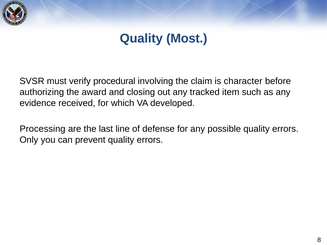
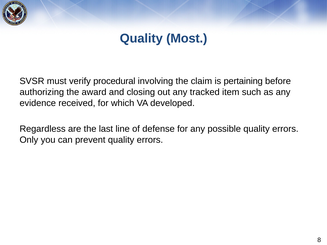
character: character -> pertaining
Processing: Processing -> Regardless
